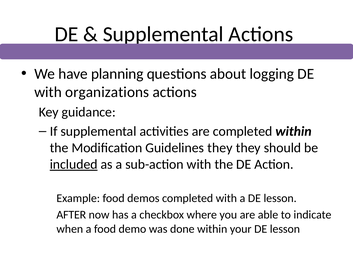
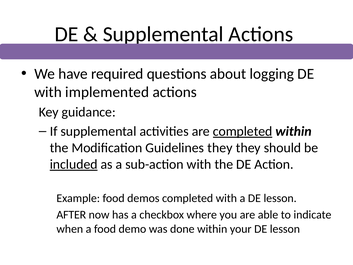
planning: planning -> required
organizations: organizations -> implemented
completed at (243, 131) underline: none -> present
